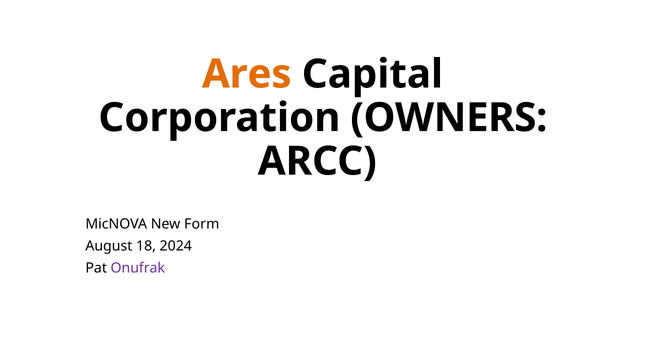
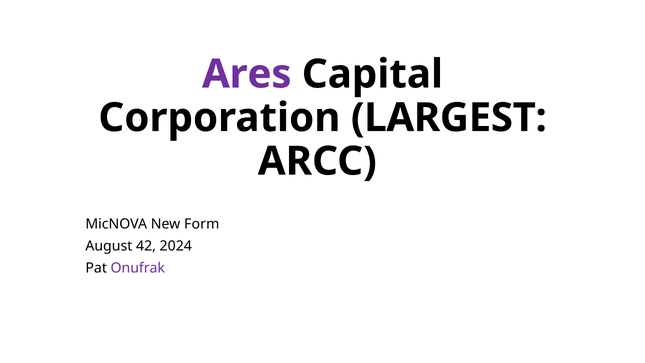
Ares colour: orange -> purple
OWNERS: OWNERS -> LARGEST
18: 18 -> 42
